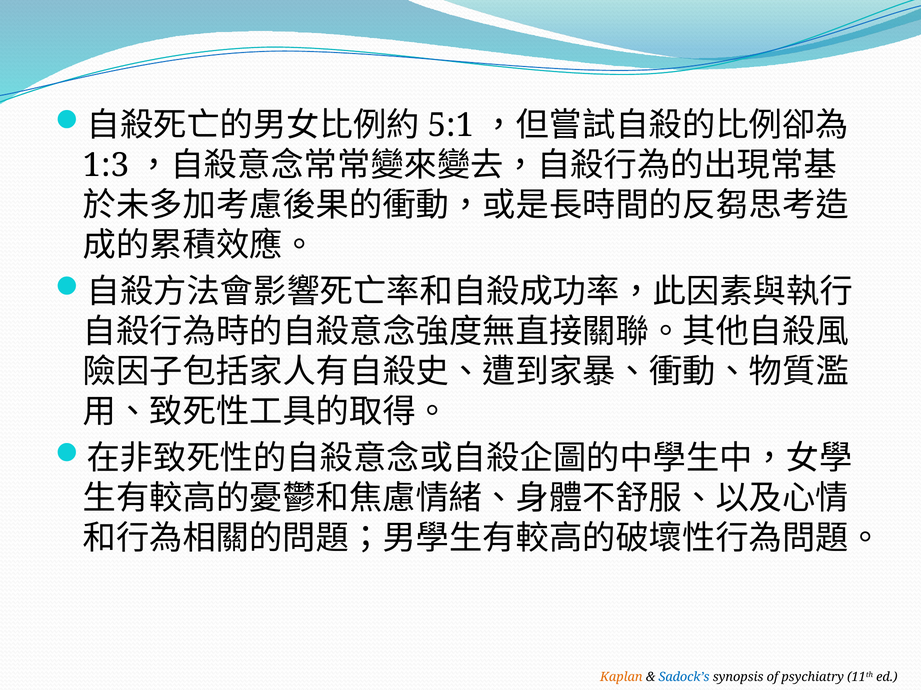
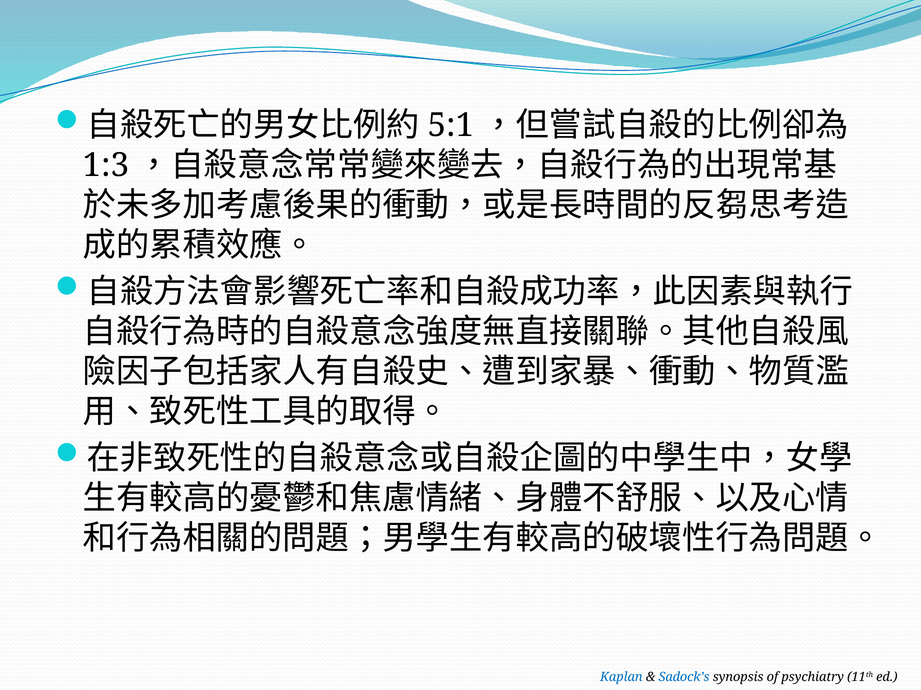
Kaplan colour: orange -> blue
